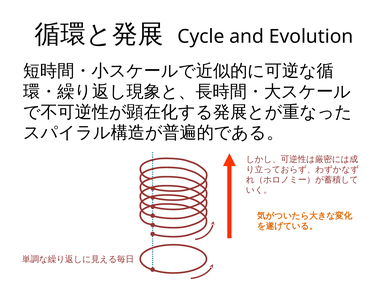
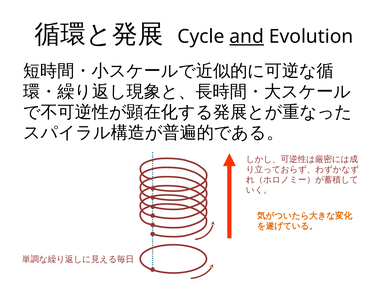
and underline: none -> present
